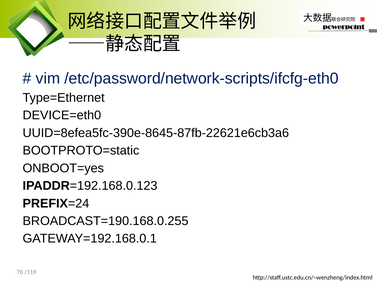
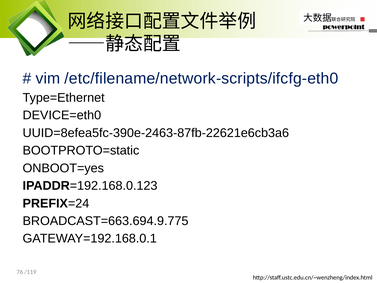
/etc/password/network-scripts/ifcfg-eth0: /etc/password/network-scripts/ifcfg-eth0 -> /etc/filename/network-scripts/ifcfg-eth0
UUID=8efea5fc-390e-8645-87fb-22621e6cb3a6: UUID=8efea5fc-390e-8645-87fb-22621e6cb3a6 -> UUID=8efea5fc-390e-2463-87fb-22621e6cb3a6
BROADCAST=190.168.0.255: BROADCAST=190.168.0.255 -> BROADCAST=663.694.9.775
